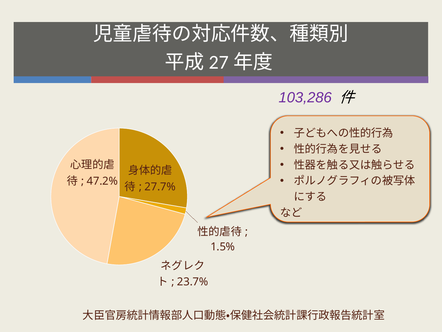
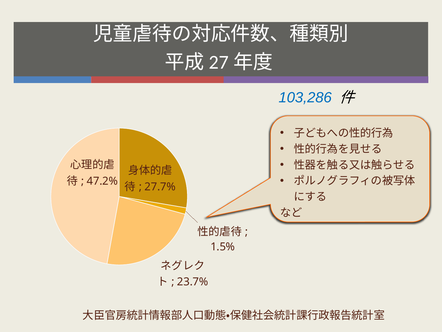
103,286 colour: purple -> blue
